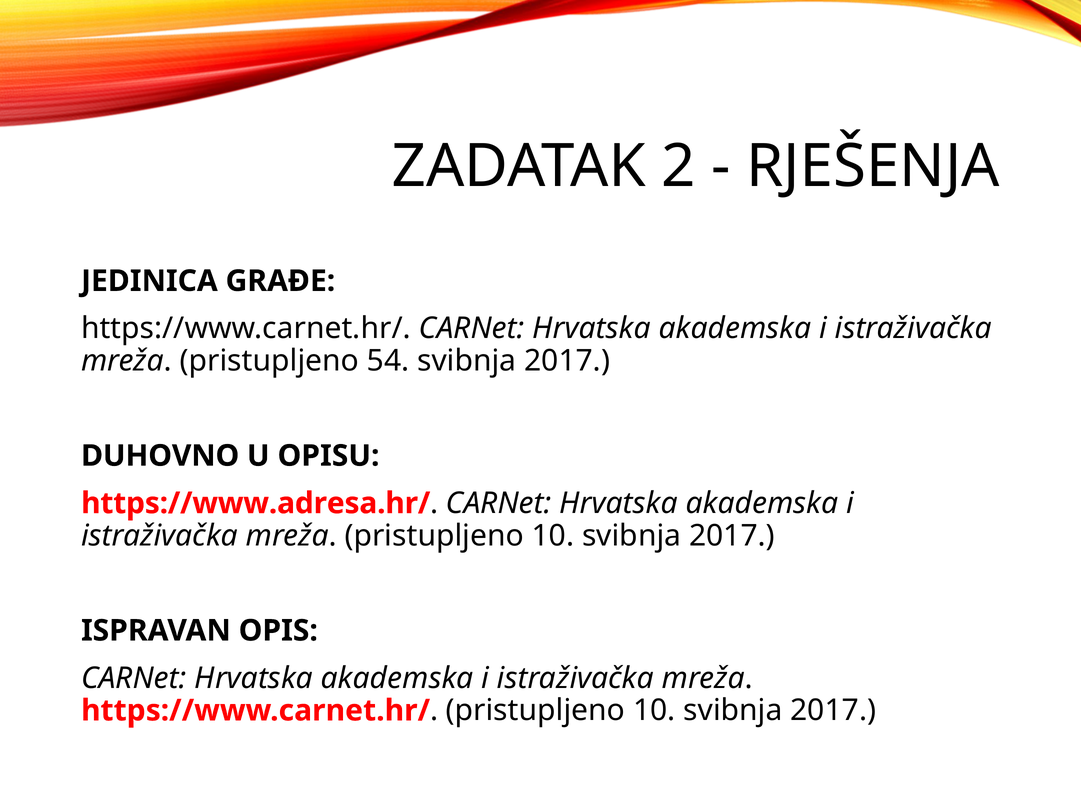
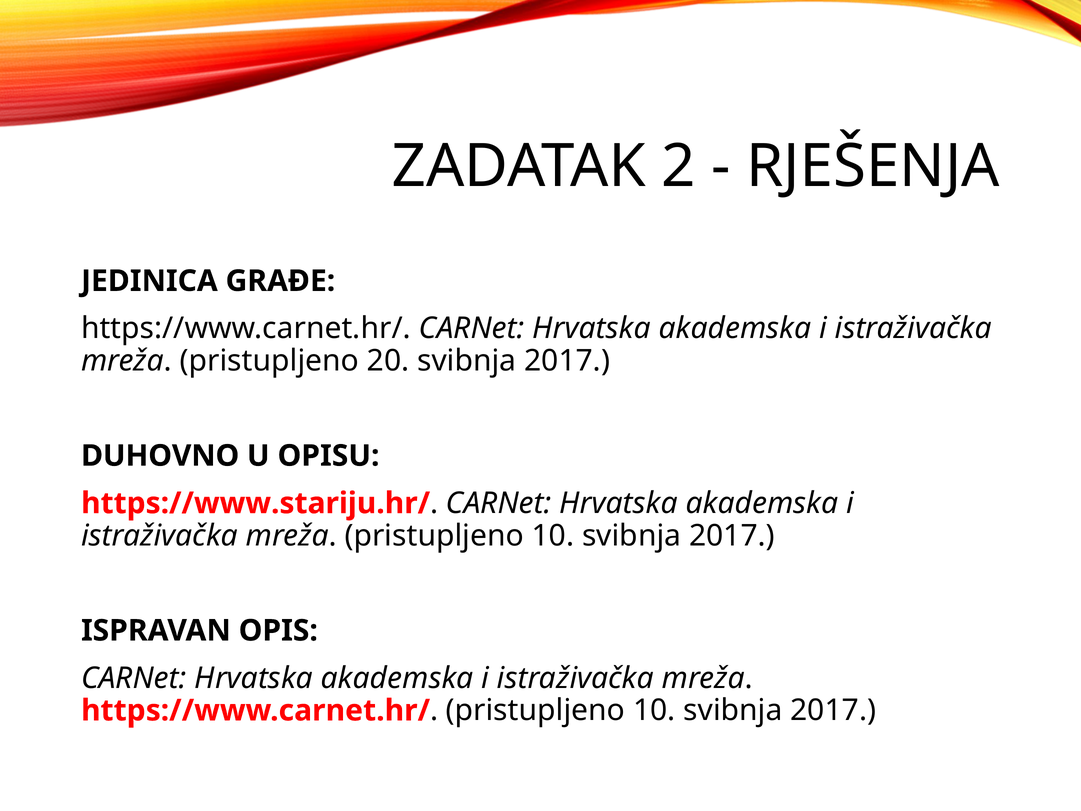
54: 54 -> 20
https://www.adresa.hr/: https://www.adresa.hr/ -> https://www.stariju.hr/
